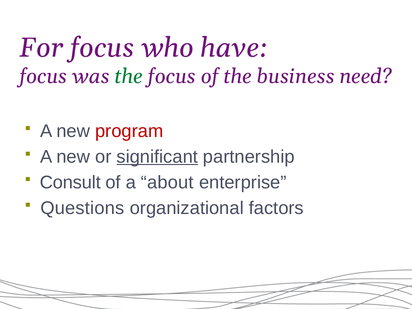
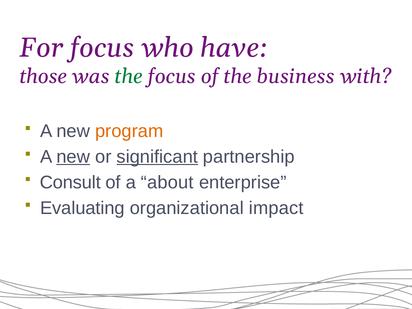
focus at (43, 76): focus -> those
need: need -> with
program colour: red -> orange
new at (73, 157) underline: none -> present
Questions: Questions -> Evaluating
factors: factors -> impact
